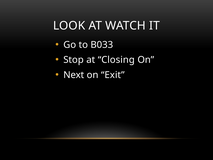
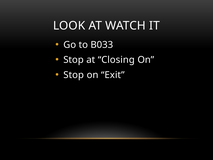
Next at (74, 75): Next -> Stop
